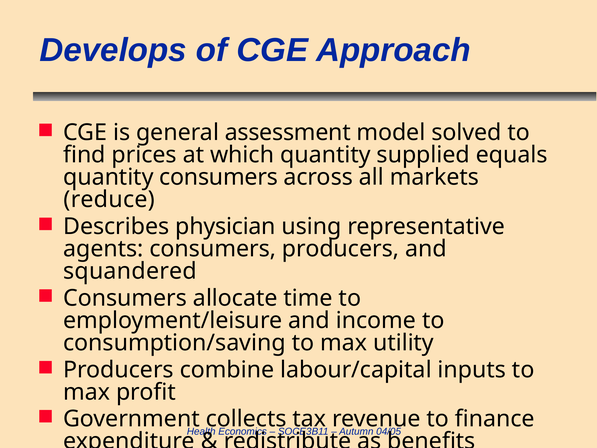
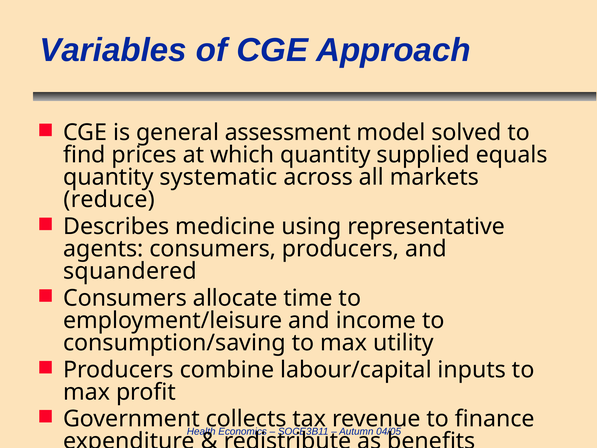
Develops: Develops -> Variables
quantity consumers: consumers -> systematic
physician: physician -> medicine
